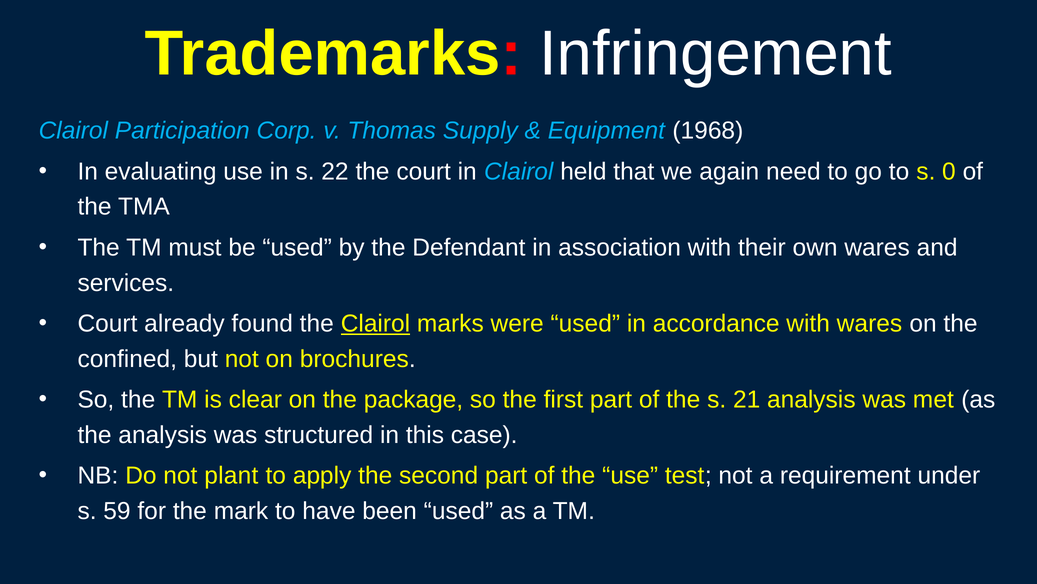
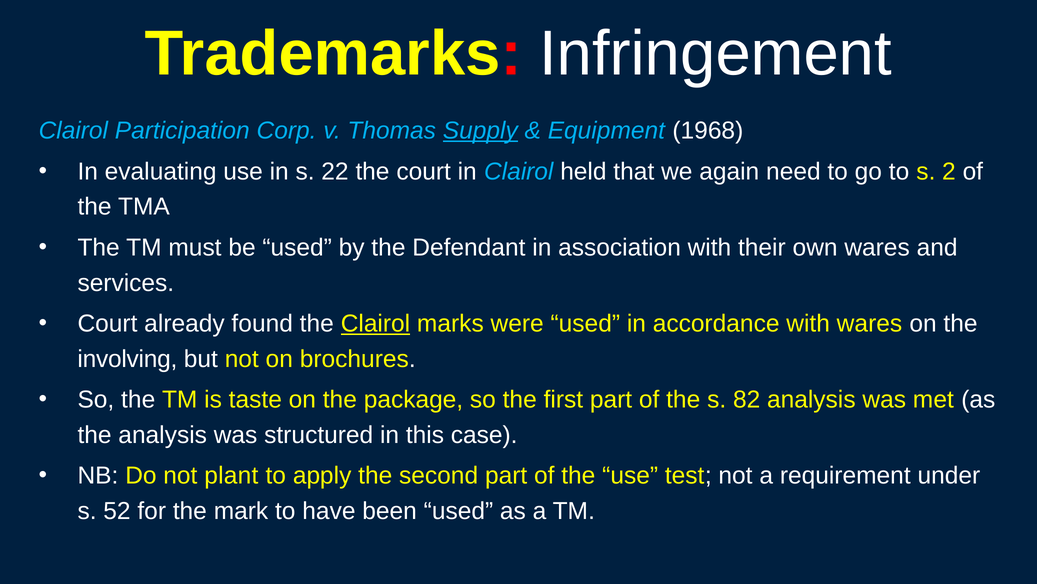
Supply underline: none -> present
0: 0 -> 2
confined: confined -> involving
clear: clear -> taste
21: 21 -> 82
59: 59 -> 52
